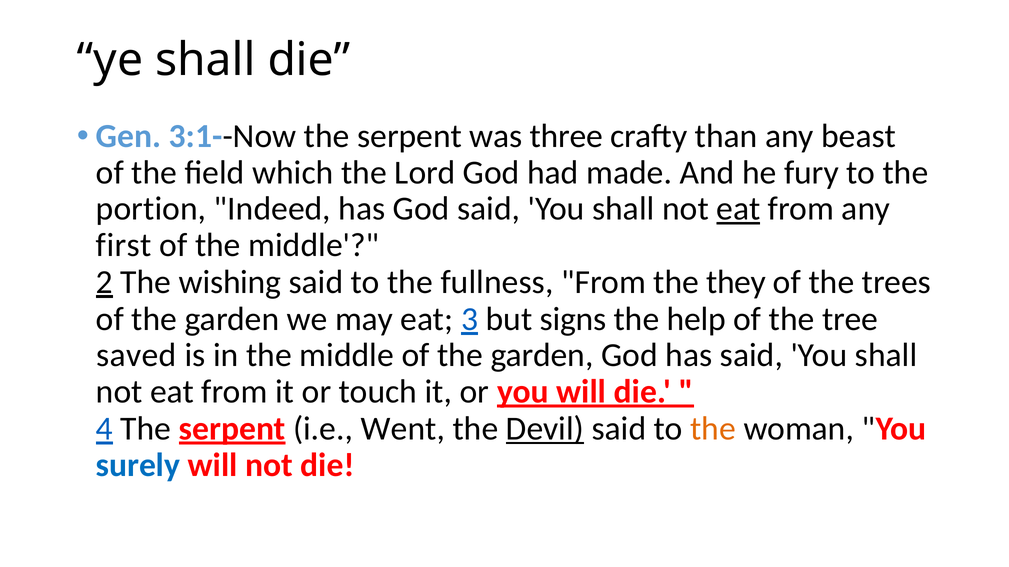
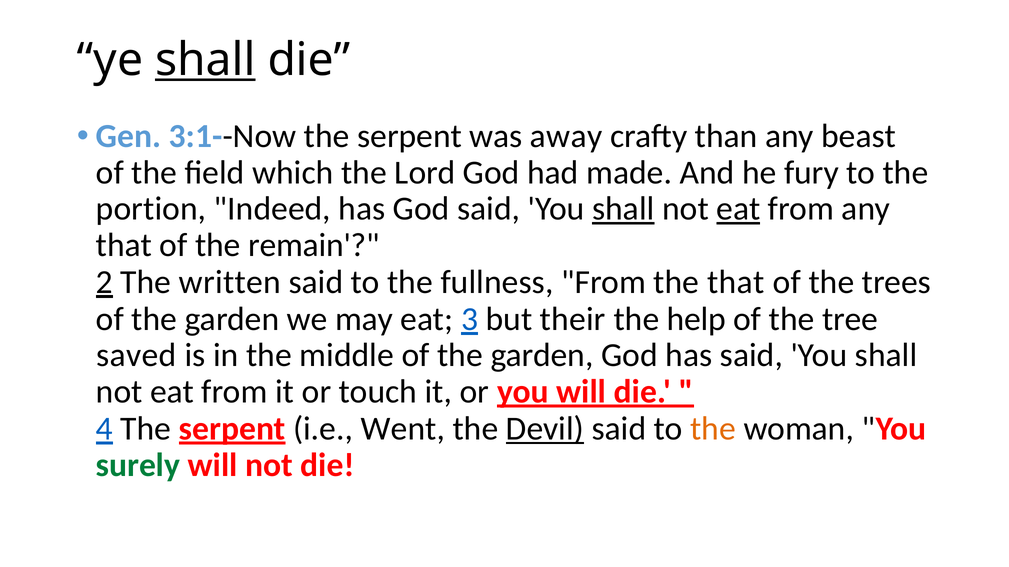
shall at (205, 60) underline: none -> present
three: three -> away
shall at (623, 209) underline: none -> present
first at (124, 245): first -> that
of the middle: middle -> remain
wishing: wishing -> written
the they: they -> that
signs: signs -> their
surely colour: blue -> green
